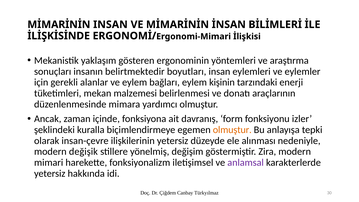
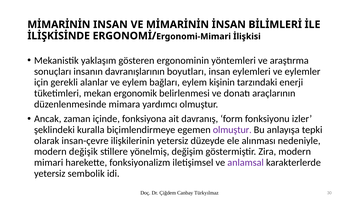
belirtmektedir: belirtmektedir -> davranışlarının
malzemesi: malzemesi -> ergonomik
olmuştur at (232, 130) colour: orange -> purple
hakkında: hakkında -> sembolik
